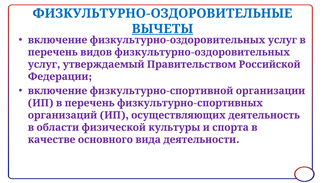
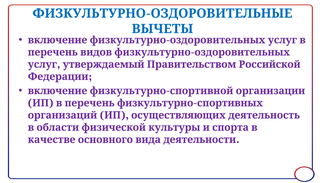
ВЫЧЕТЫ underline: present -> none
